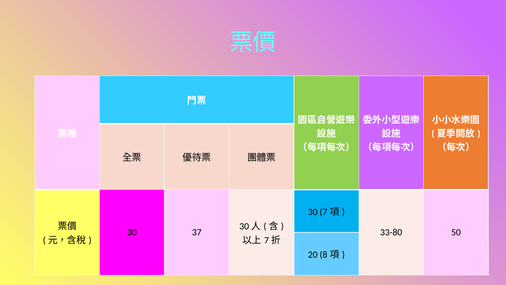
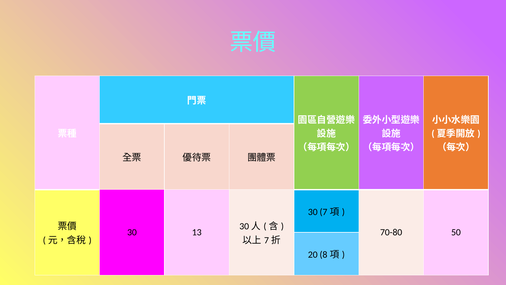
37: 37 -> 13
33-80: 33-80 -> 70-80
